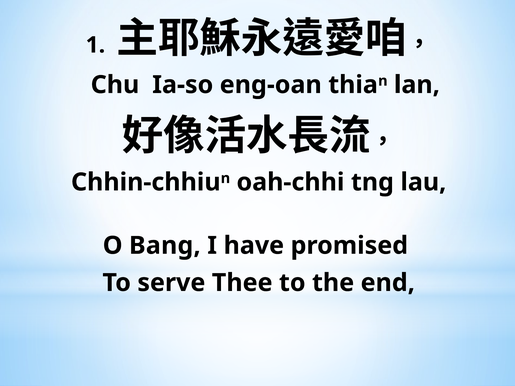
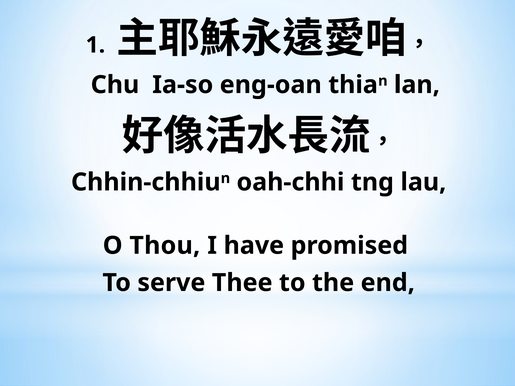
Bang: Bang -> Thou
